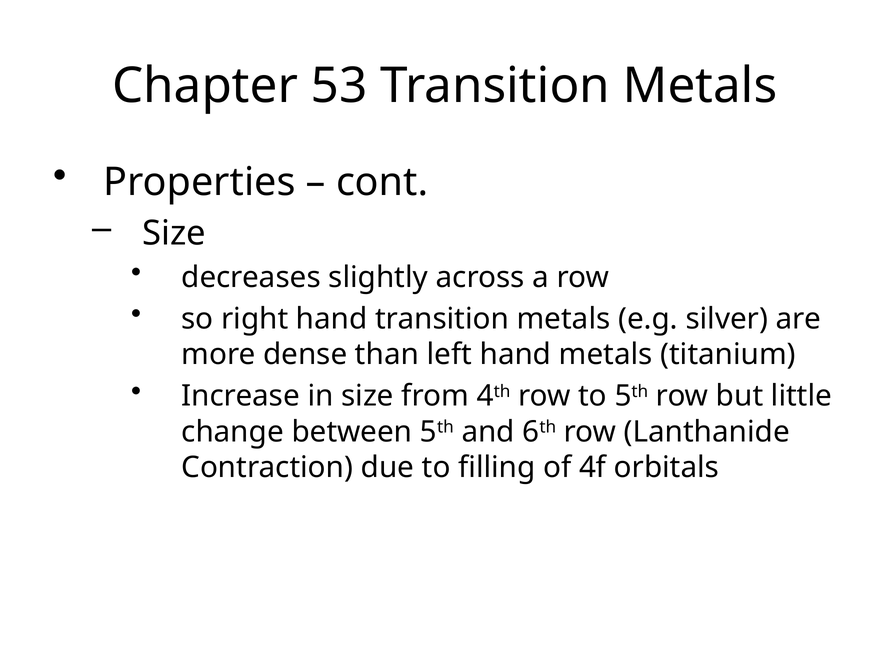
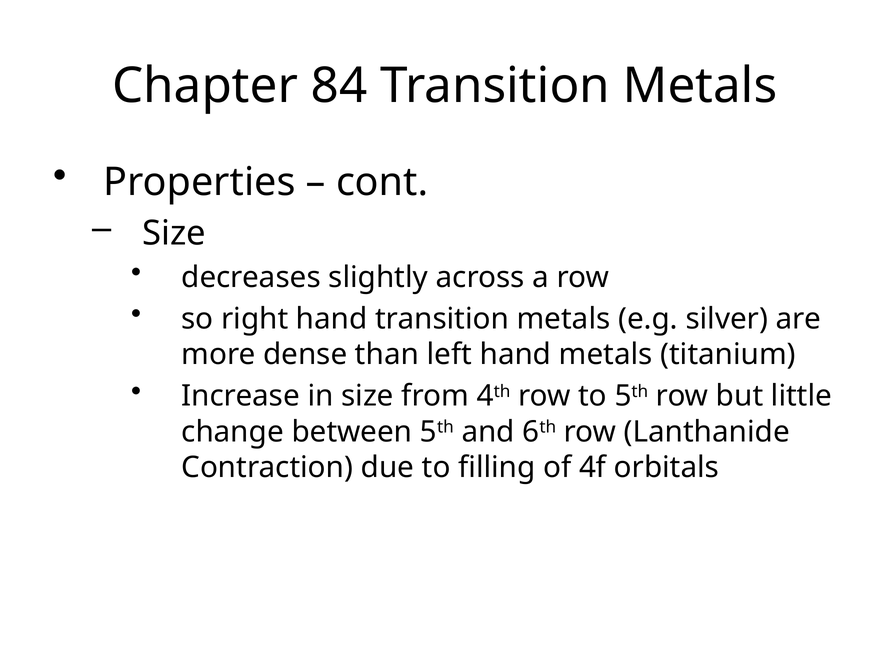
53: 53 -> 84
